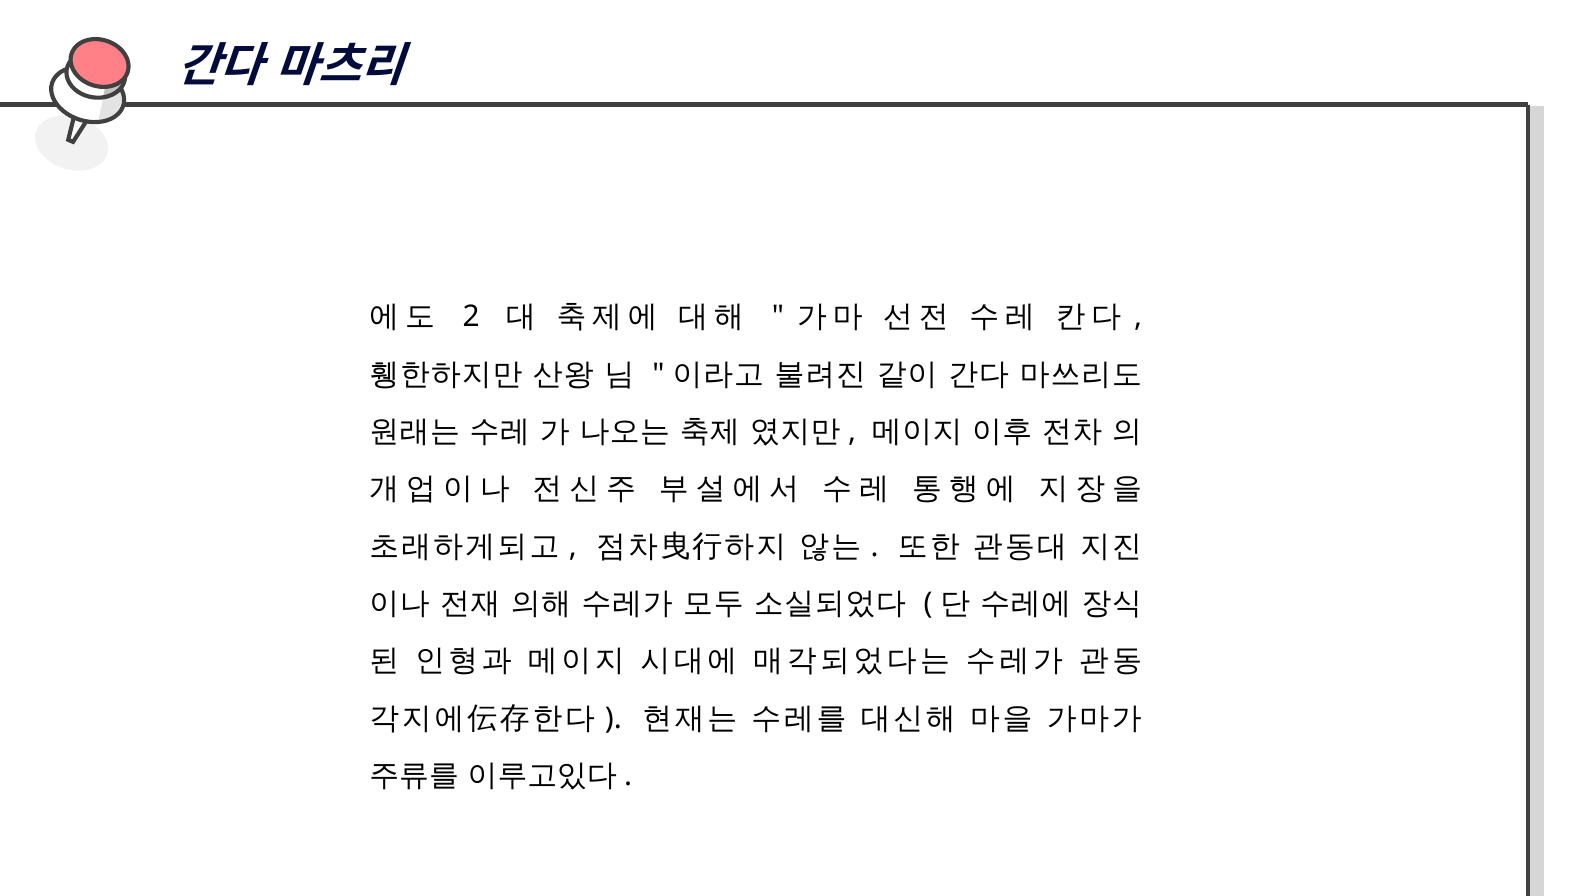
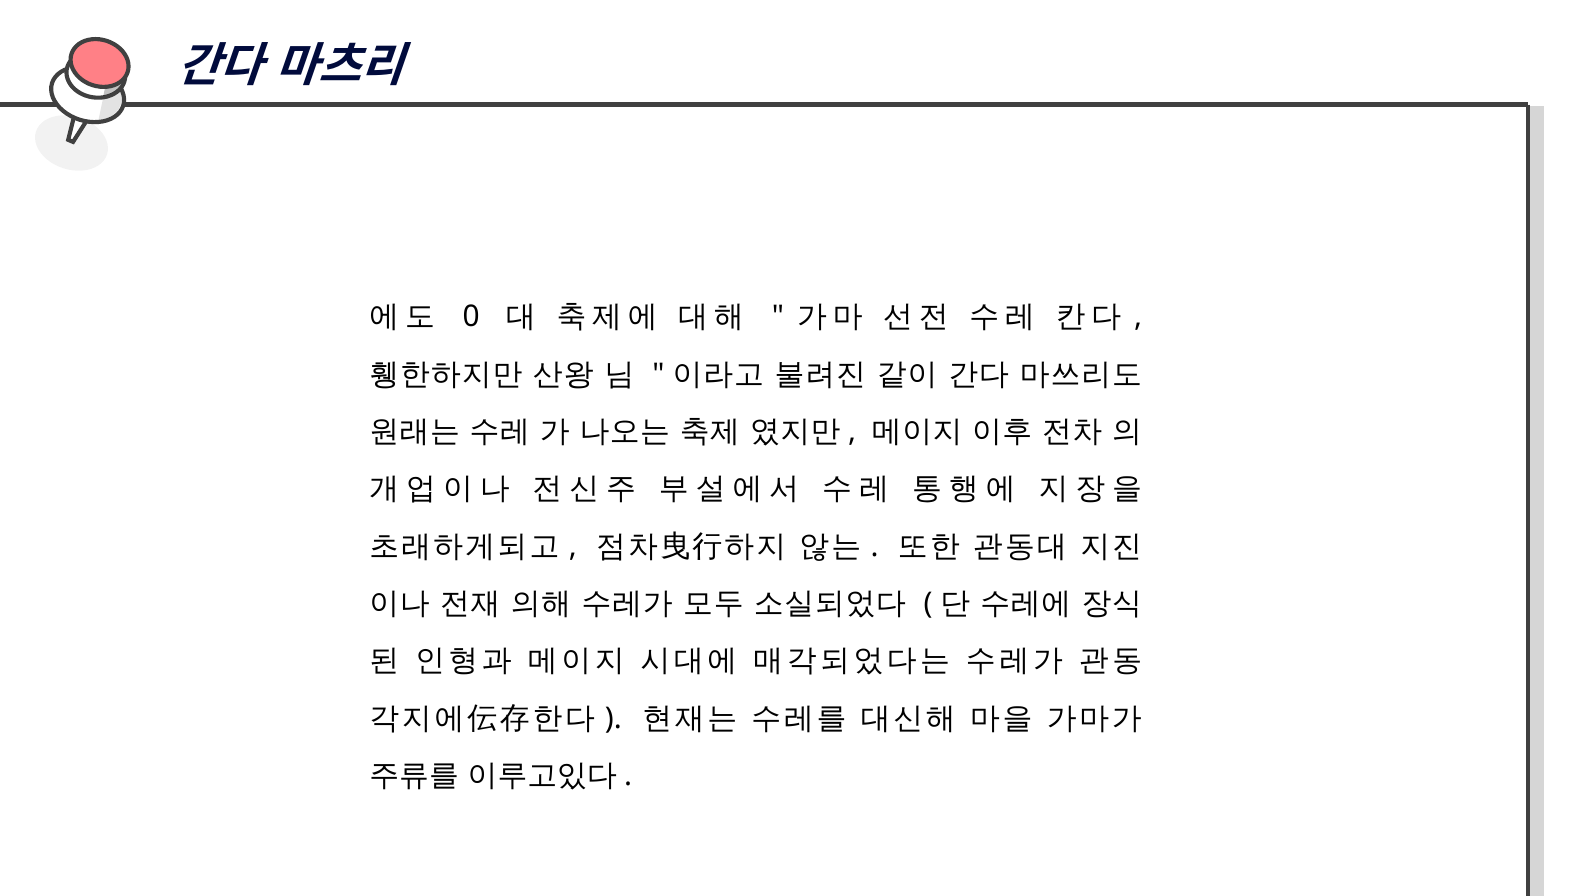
2: 2 -> 0
